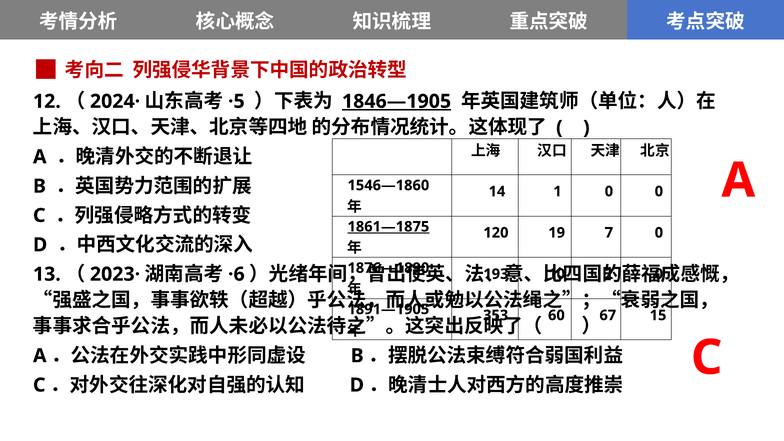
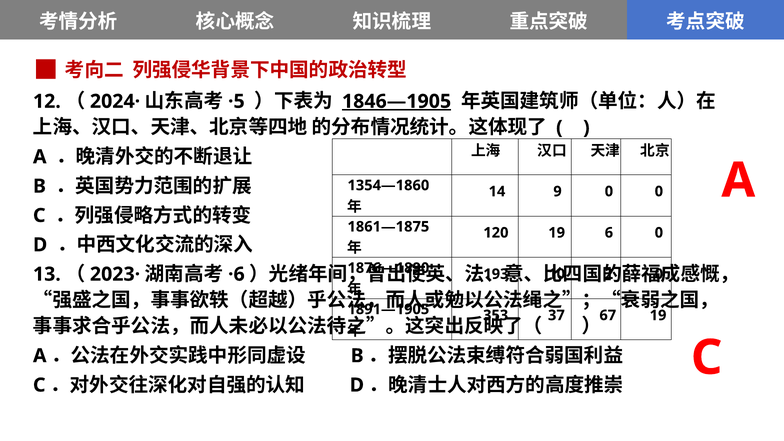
1546—1860: 1546—1860 -> 1354—1860
1: 1 -> 9
1861—1875 underline: present -> none
7: 7 -> 6
60: 60 -> 37
67 15: 15 -> 19
